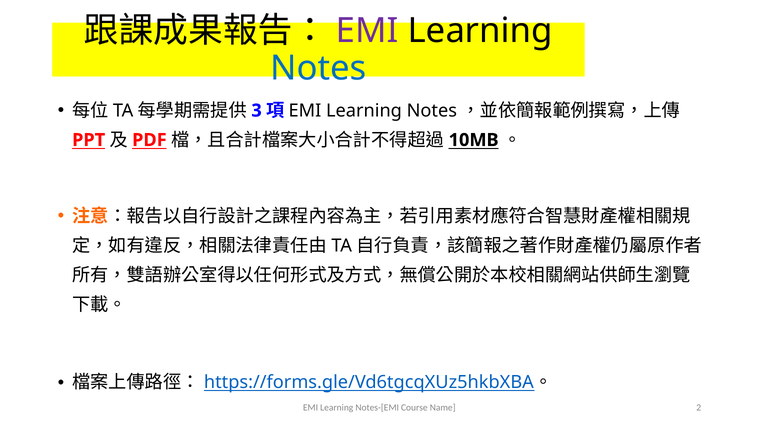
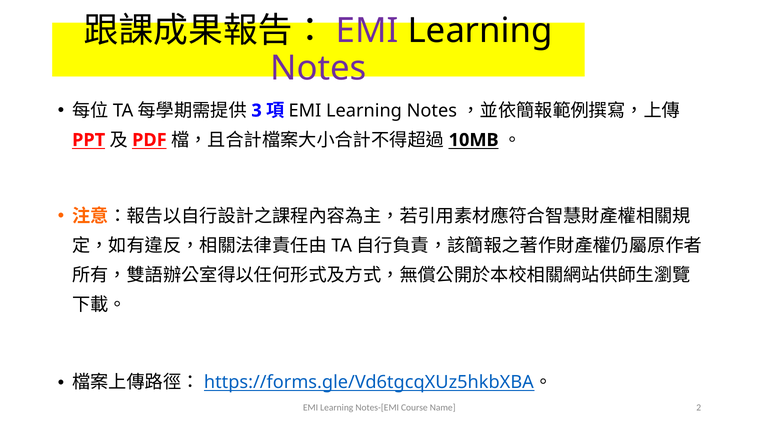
Notes at (318, 68) colour: blue -> purple
